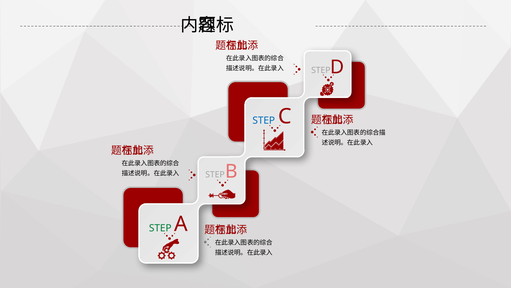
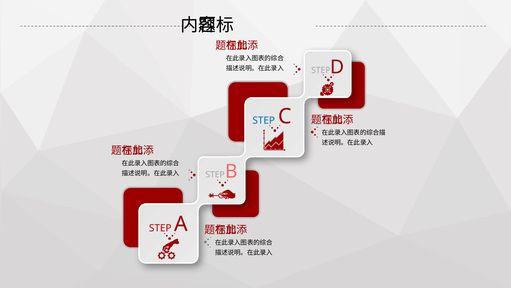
STEP at (160, 228) colour: green -> red
